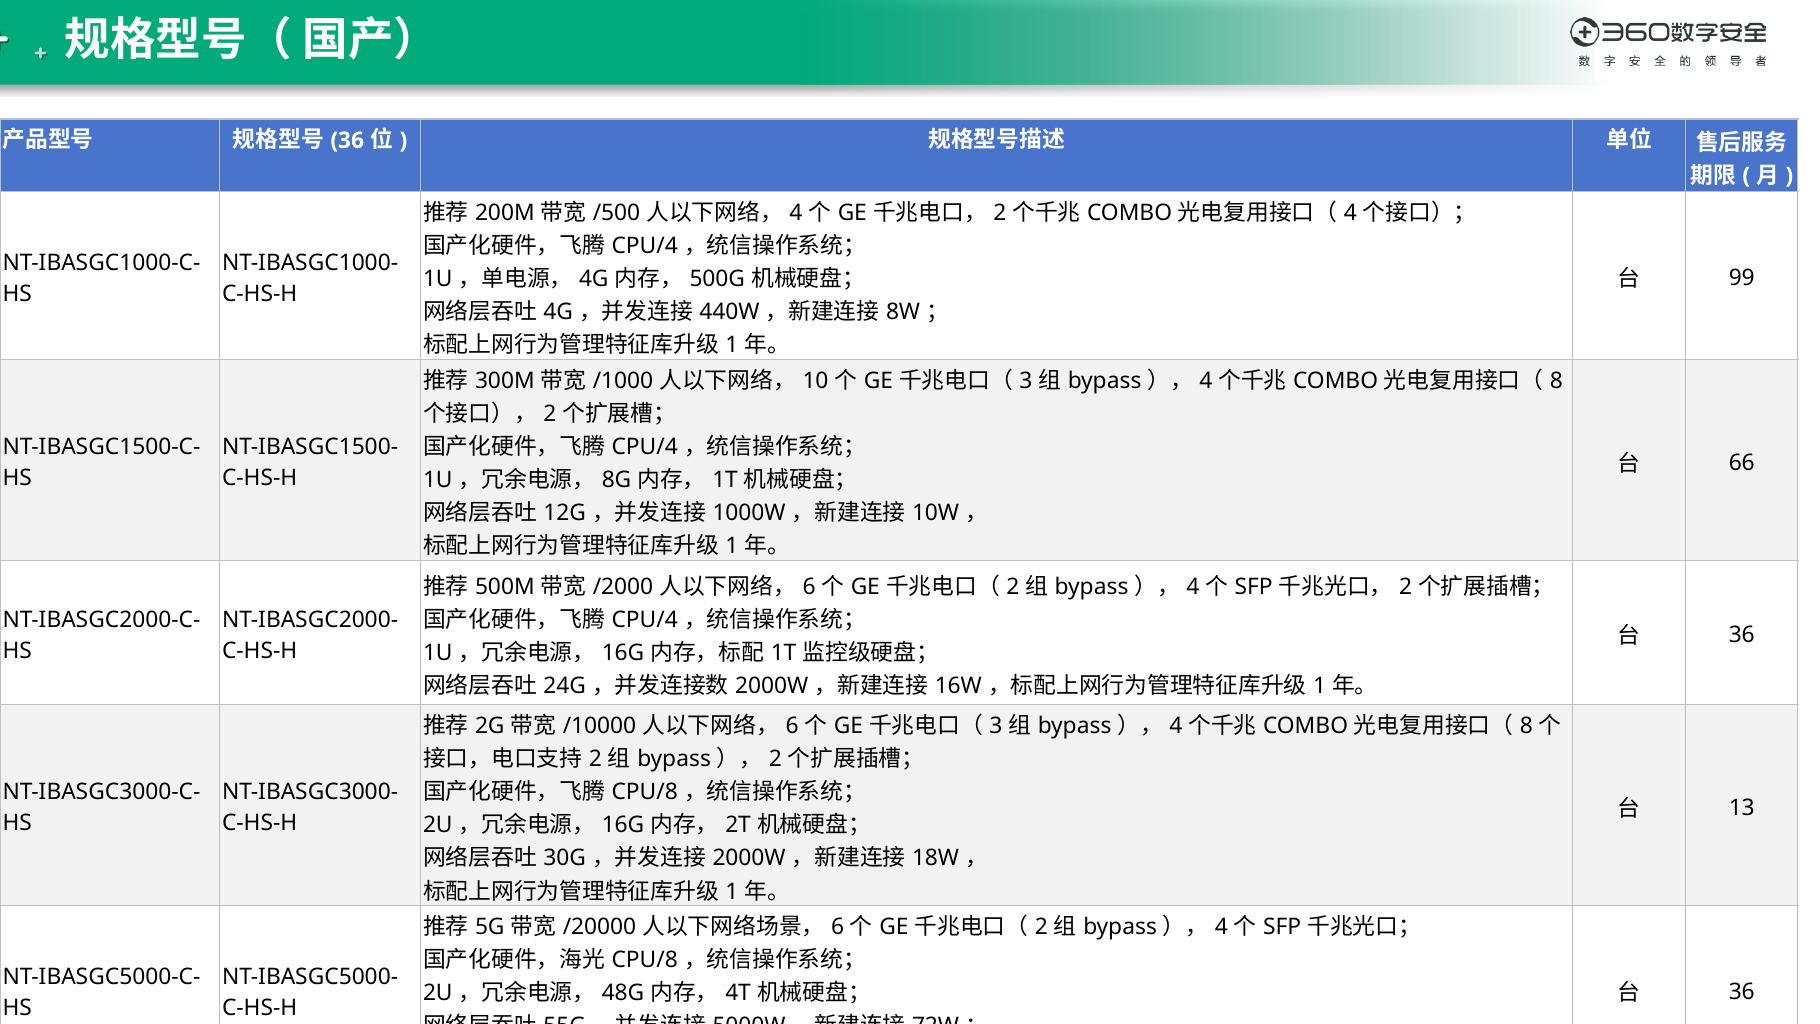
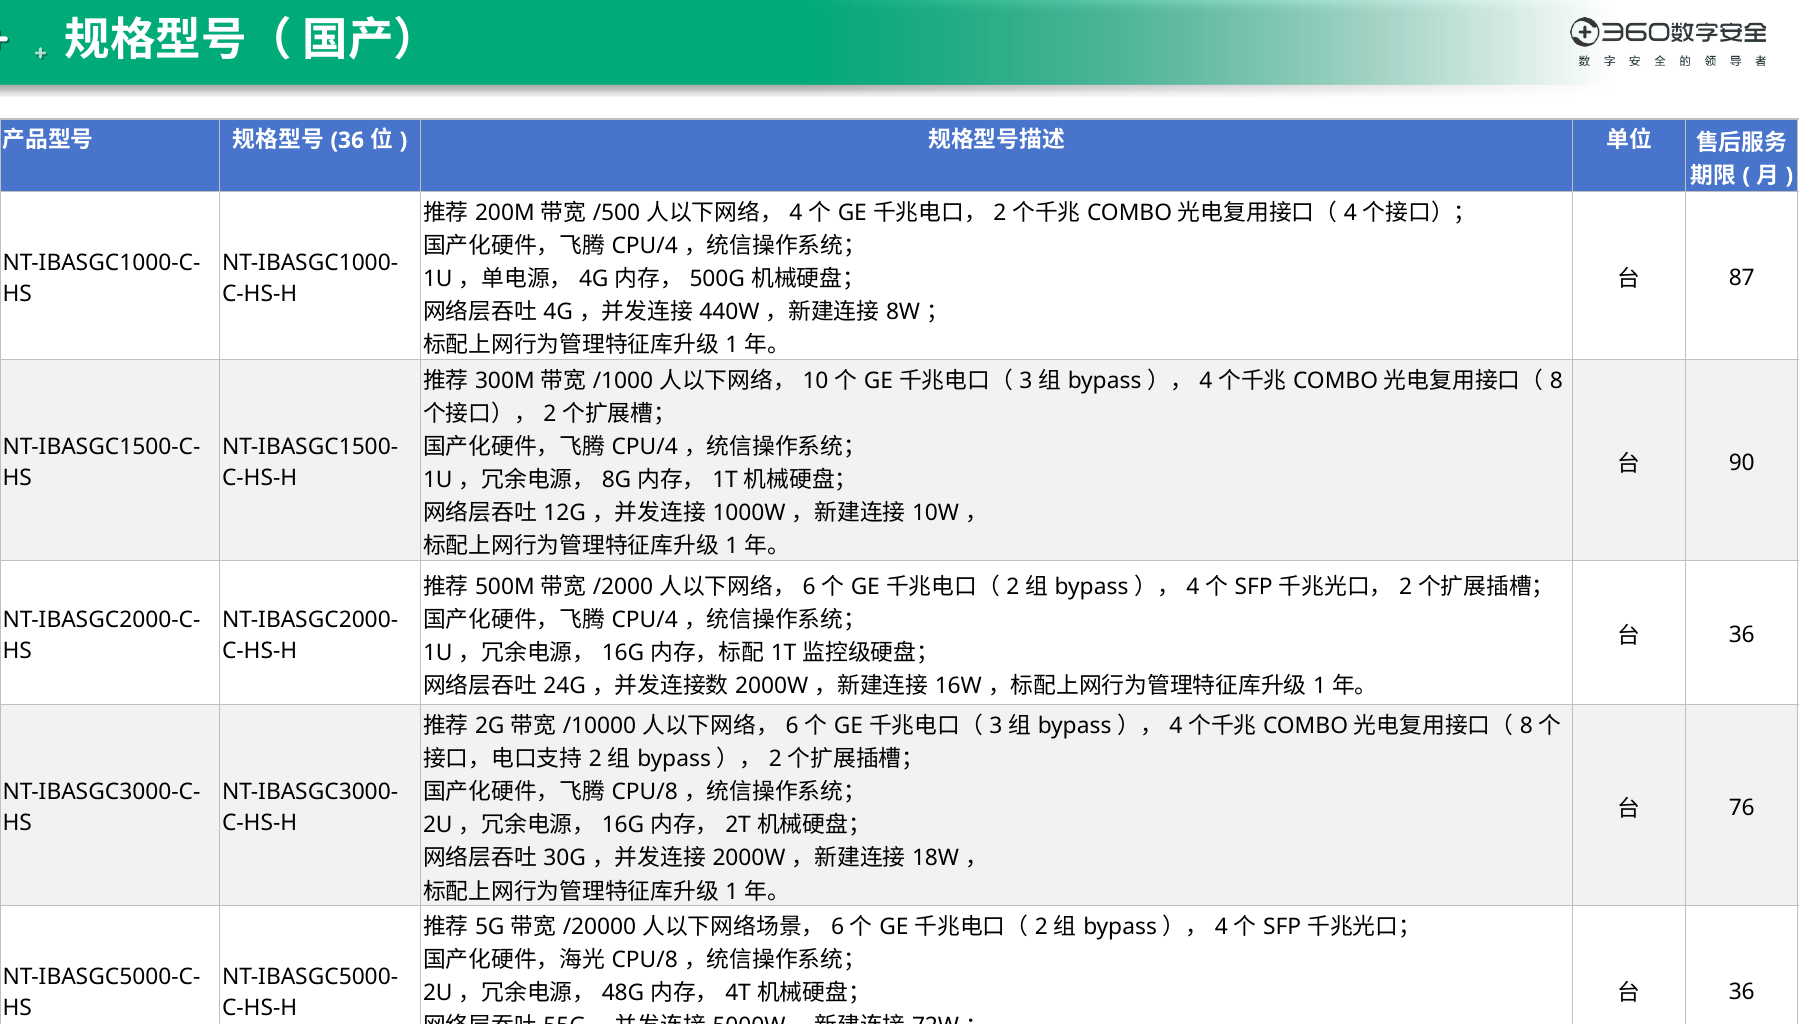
99: 99 -> 87
66: 66 -> 90
13: 13 -> 76
